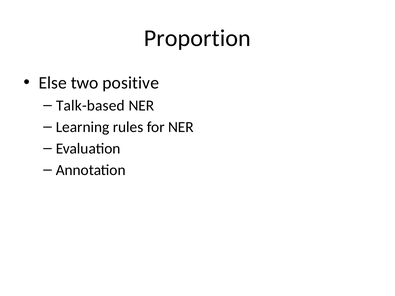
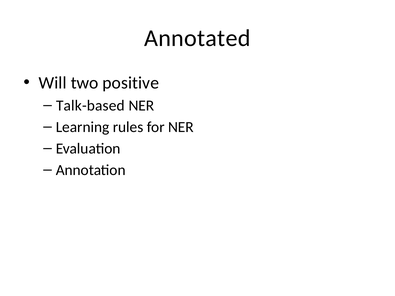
Proportion: Proportion -> Annotated
Else: Else -> Will
